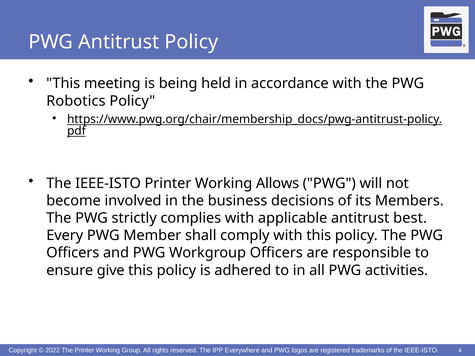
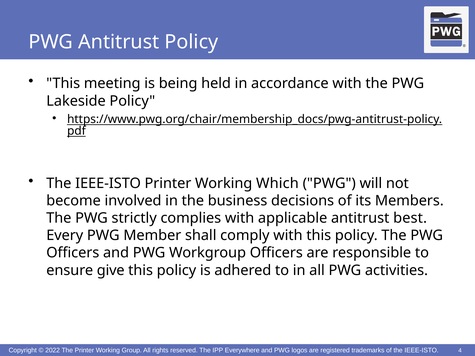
Robotics: Robotics -> Lakeside
Allows: Allows -> Which
